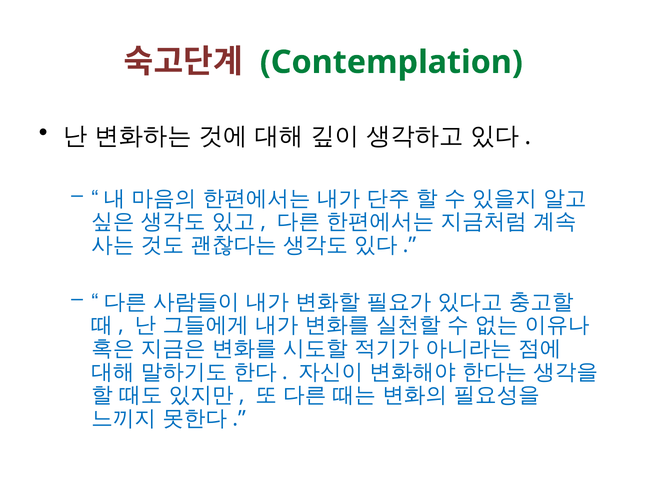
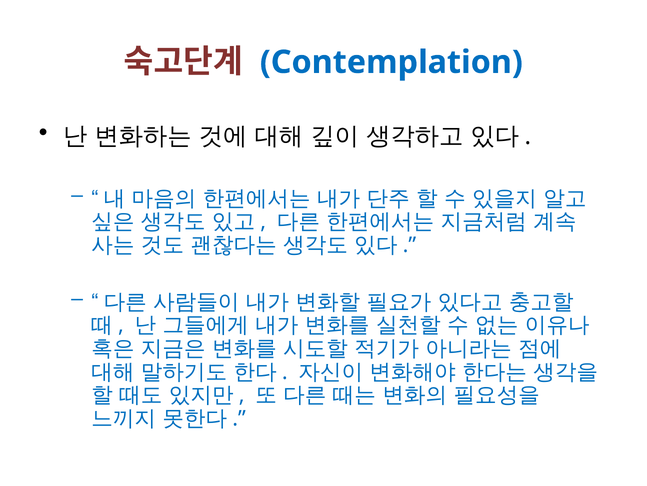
Contemplation colour: green -> blue
